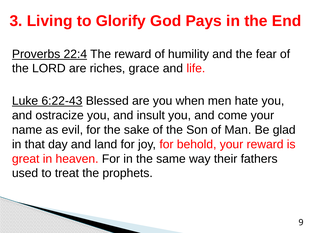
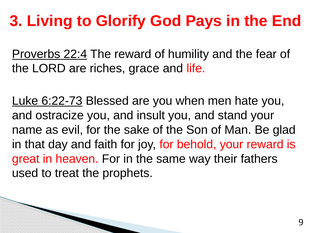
6:22-43: 6:22-43 -> 6:22-73
come: come -> stand
land: land -> faith
